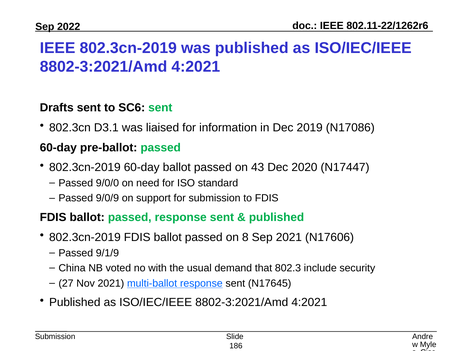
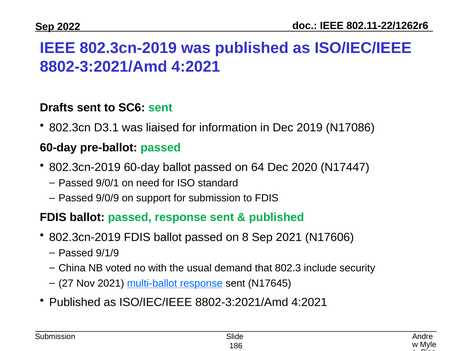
43: 43 -> 64
9/0/0: 9/0/0 -> 9/0/1
